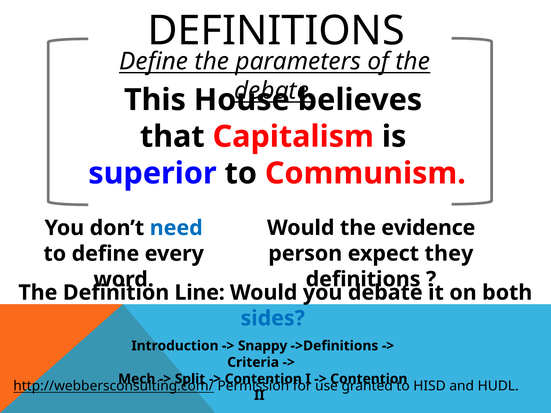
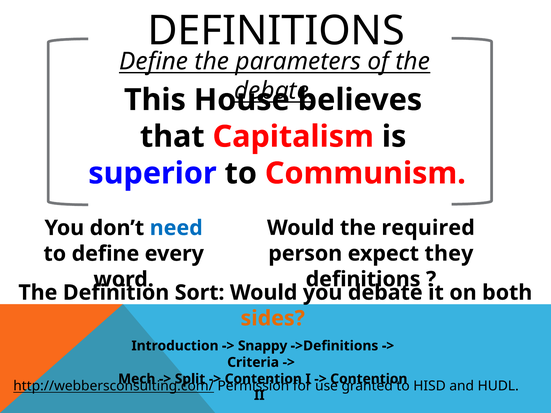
evidence: evidence -> required
Line: Line -> Sort
sides colour: blue -> orange
